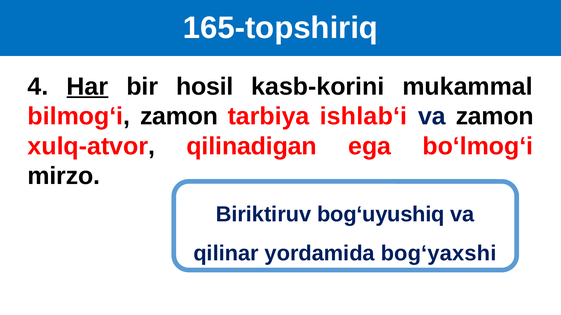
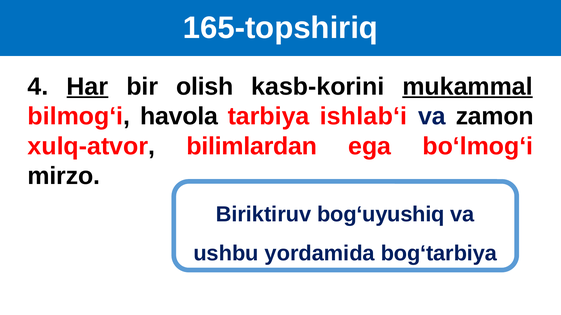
hosil: hosil -> olish
mukammal underline: none -> present
bilmog‘i zamon: zamon -> havola
qilinadigan: qilinadigan -> bilimlardan
qilinar: qilinar -> ushbu
bog‘yaxshi: bog‘yaxshi -> bog‘tarbiya
